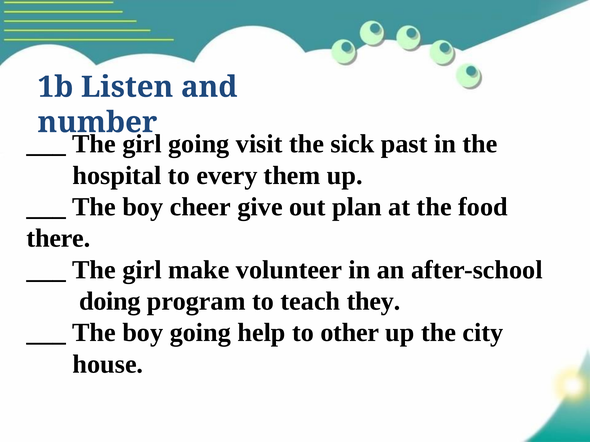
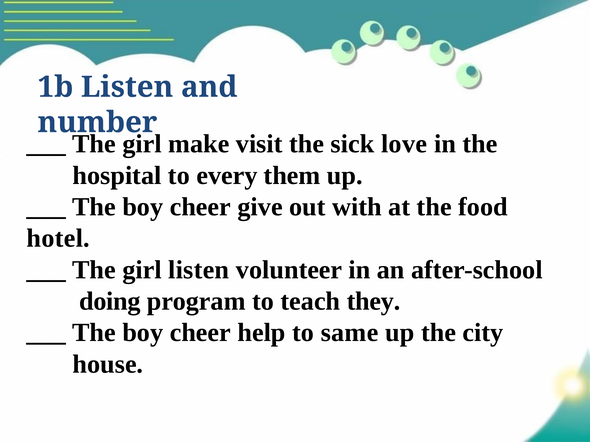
going at (199, 144): going -> make
past: past -> love
plan: plan -> with
there: there -> hotel
girl make: make -> listen
going at (200, 333): going -> cheer
other: other -> same
